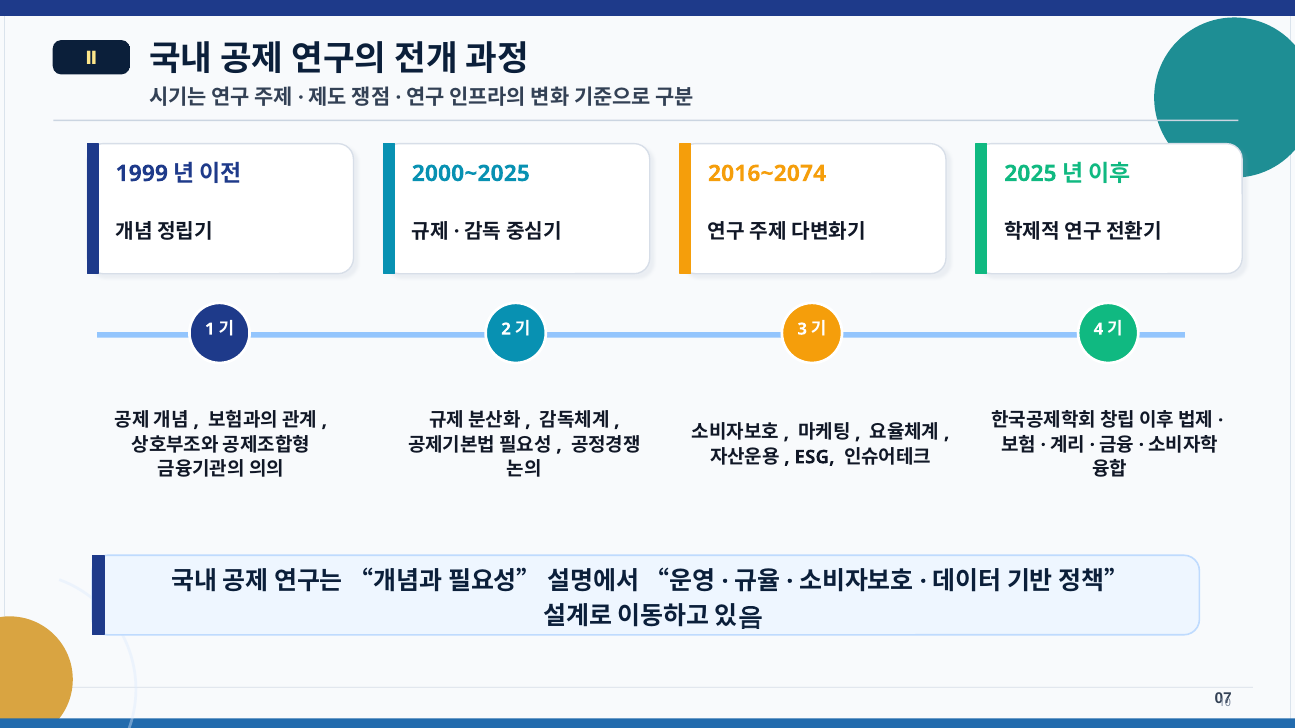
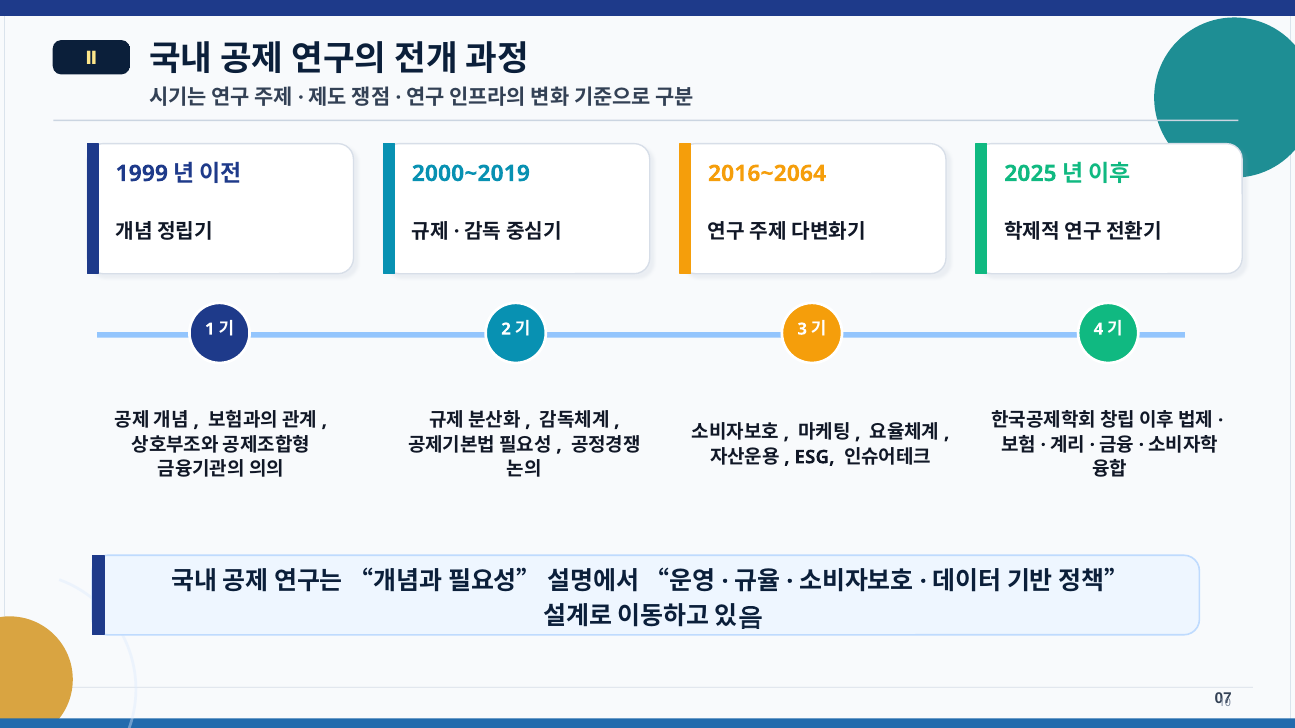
2000~2025: 2000~2025 -> 2000~2019
2016~2074: 2016~2074 -> 2016~2064
